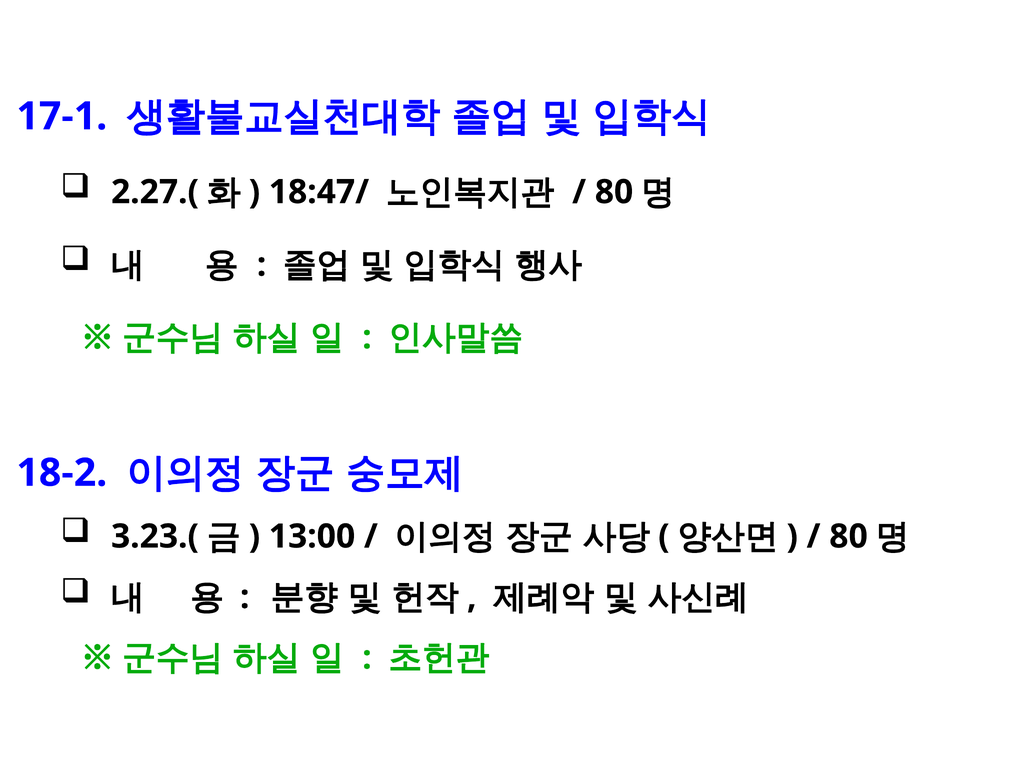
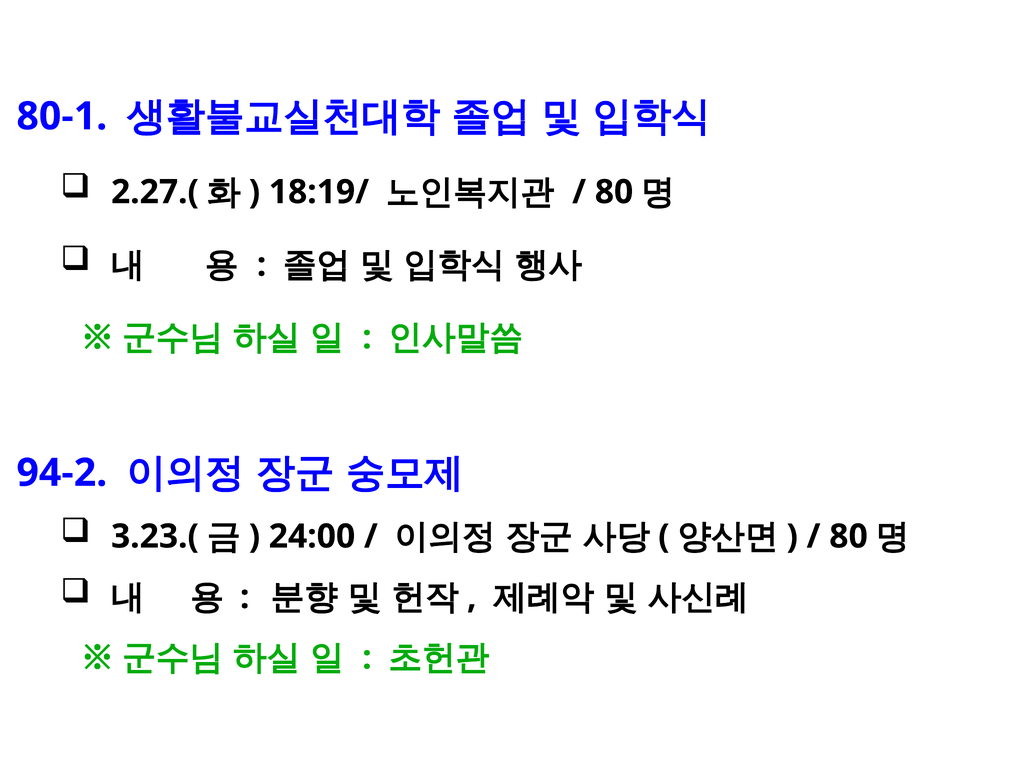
17-1: 17-1 -> 80-1
18:47/: 18:47/ -> 18:19/
18-2: 18-2 -> 94-2
13:00: 13:00 -> 24:00
